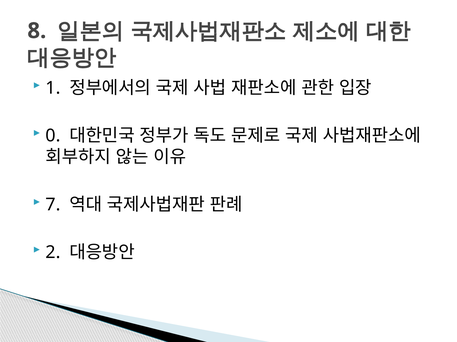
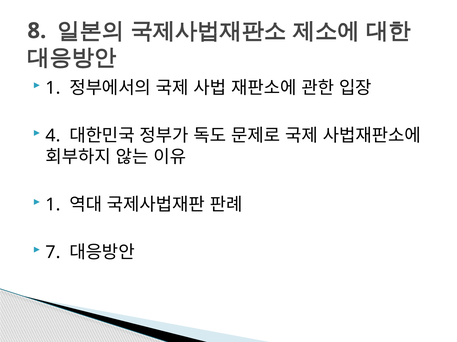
0: 0 -> 4
7 at (53, 205): 7 -> 1
2: 2 -> 7
